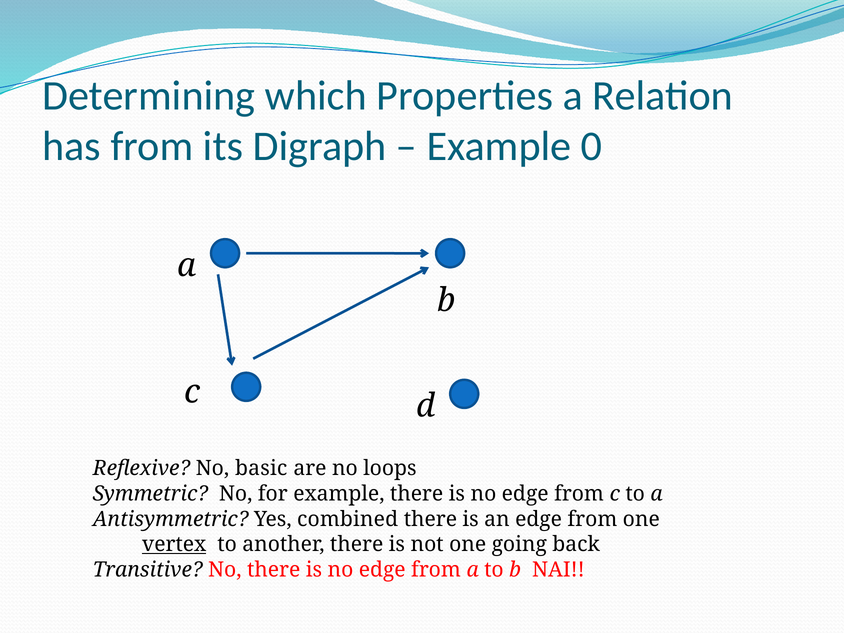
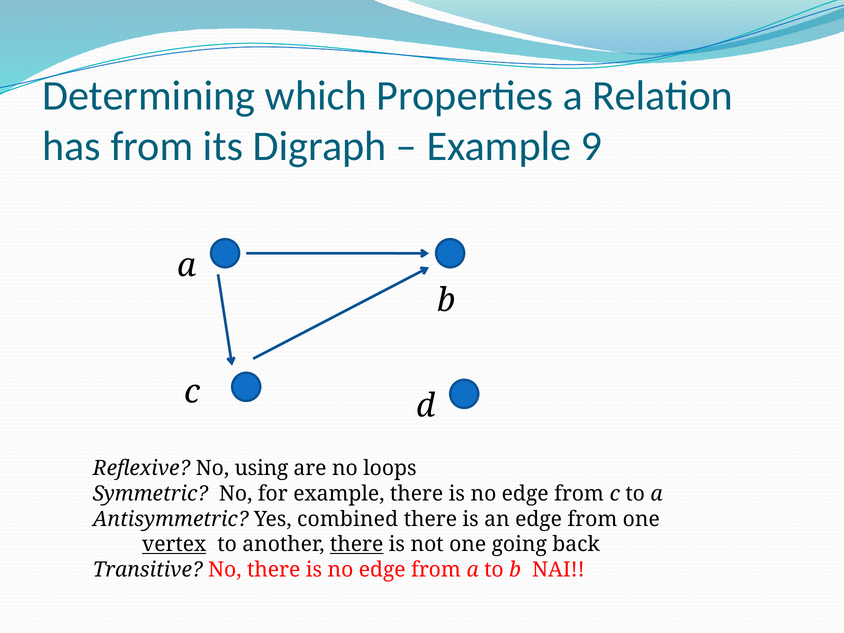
0: 0 -> 9
basic: basic -> using
there at (357, 544) underline: none -> present
